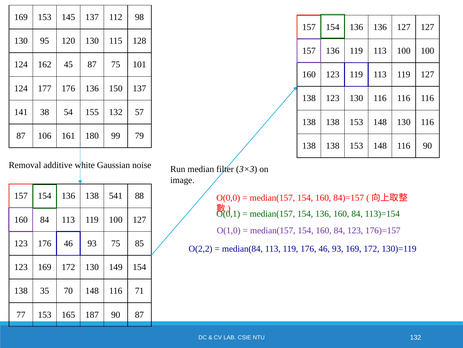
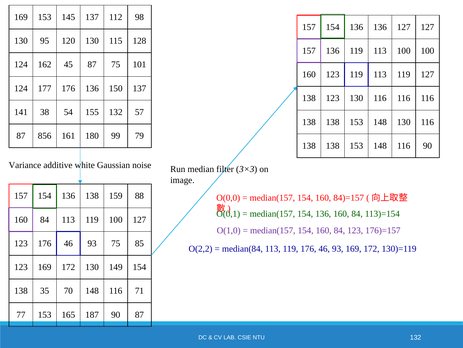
106: 106 -> 856
Removal: Removal -> Variance
541: 541 -> 159
